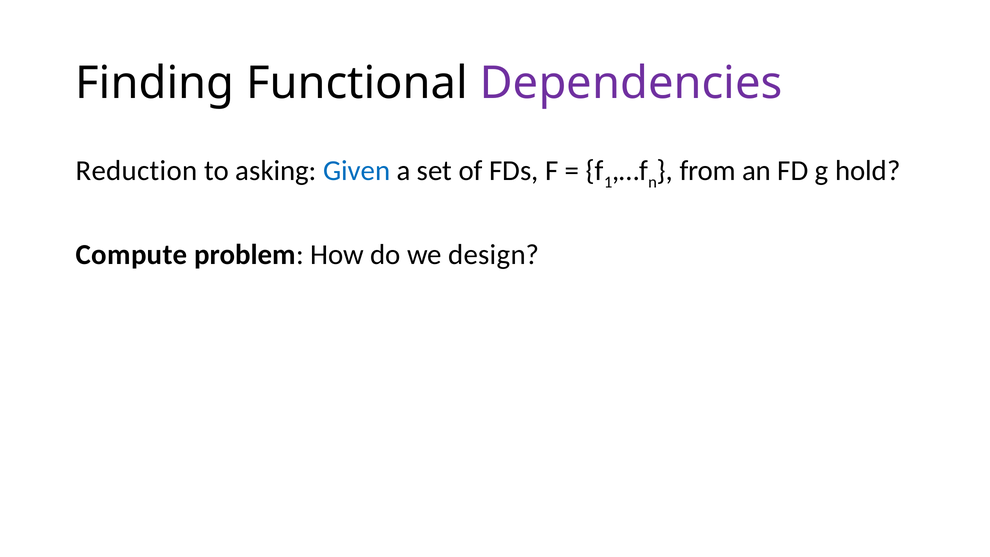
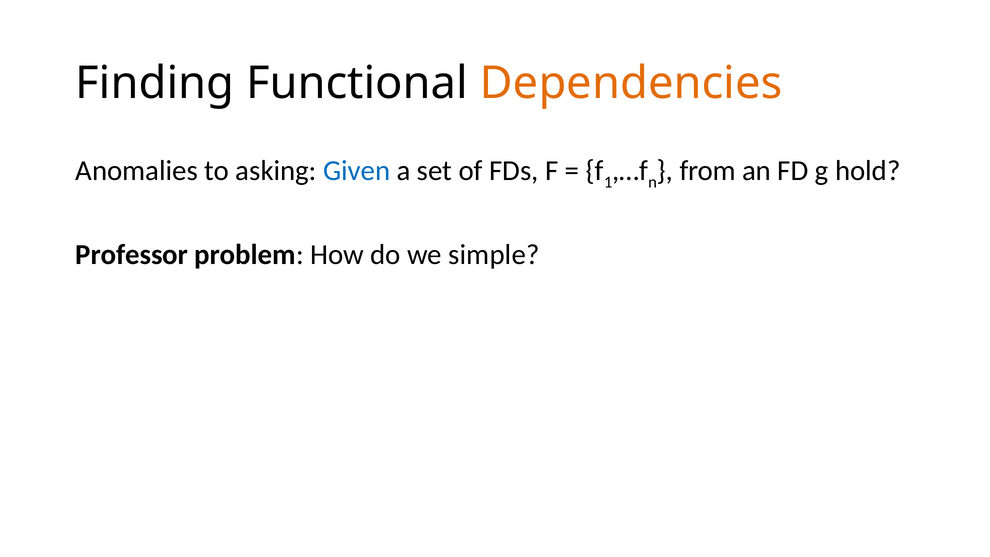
Dependencies colour: purple -> orange
Reduction: Reduction -> Anomalies
Compute: Compute -> Professor
design: design -> simple
